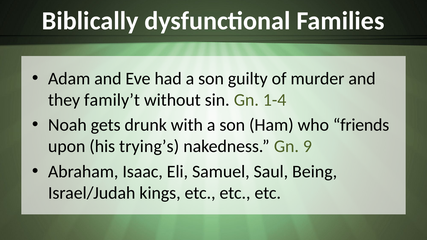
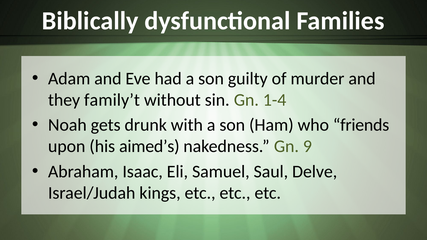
trying’s: trying’s -> aimed’s
Being: Being -> Delve
